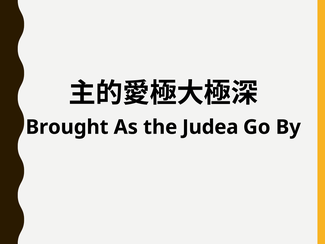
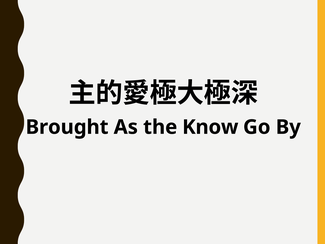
Judea: Judea -> Know
